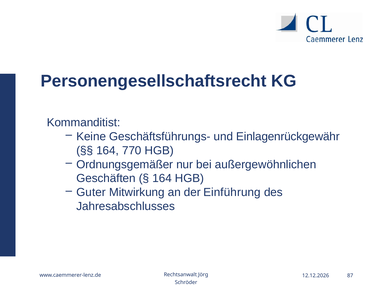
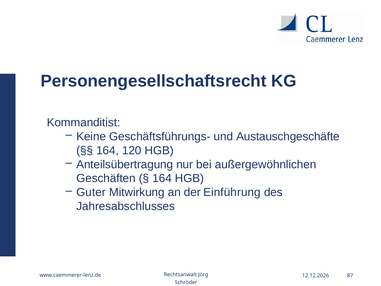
Einlagenrückgewähr: Einlagenrückgewähr -> Austauschgeschäfte
770: 770 -> 120
Ordnungsgemäßer: Ordnungsgemäßer -> Anteilsübertragung
